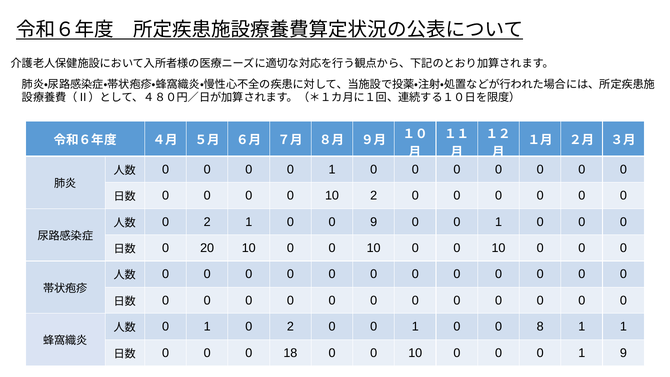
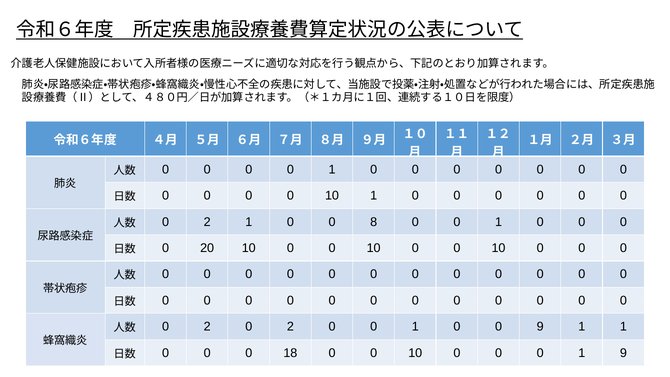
10 2: 2 -> 1
0 9: 9 -> 8
1 at (207, 327): 1 -> 2
0 8: 8 -> 9
